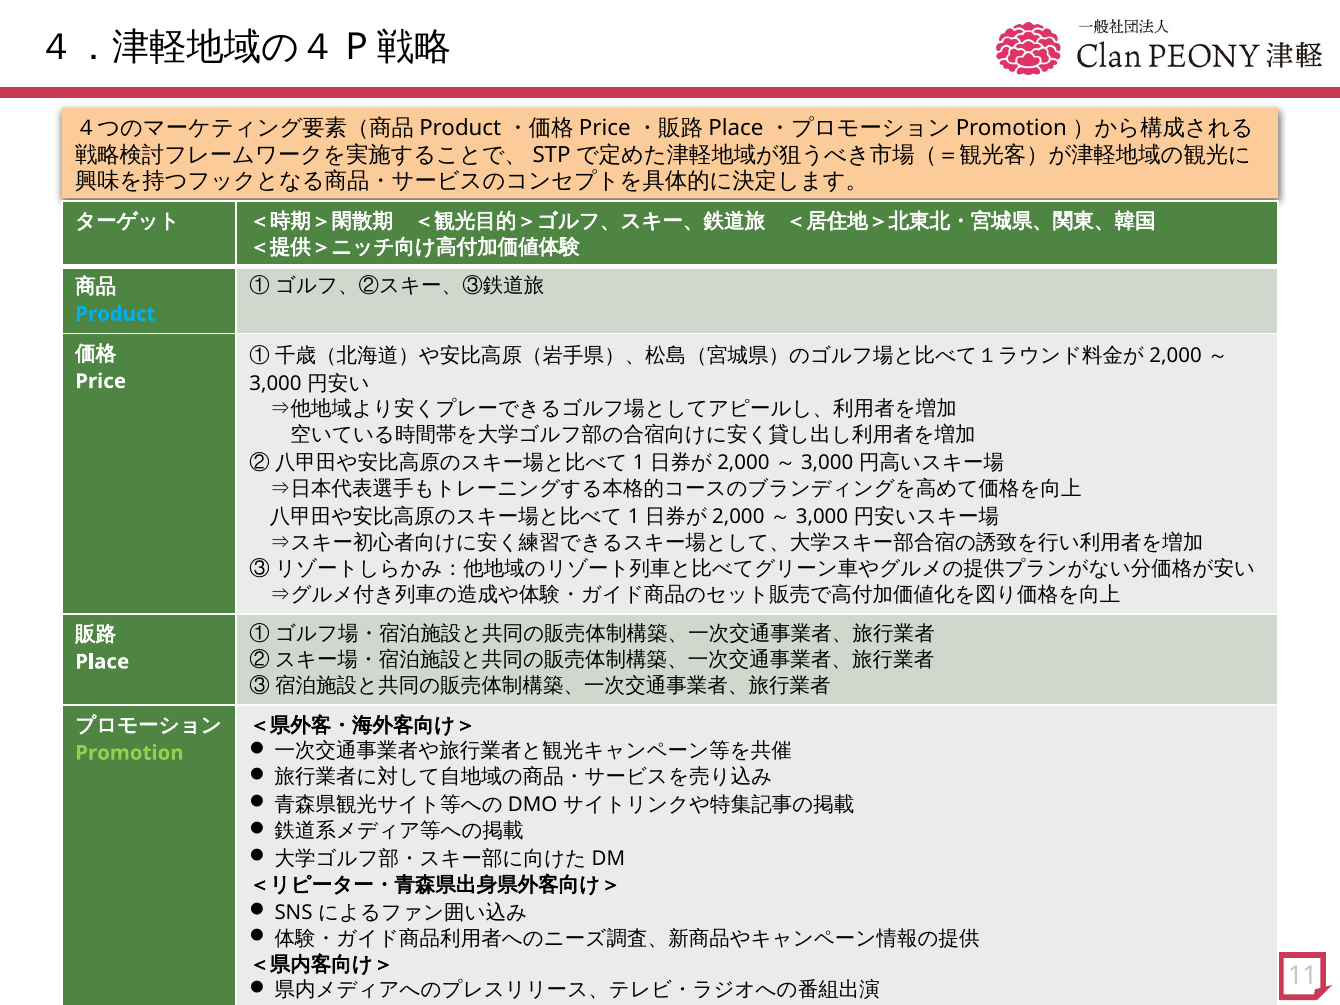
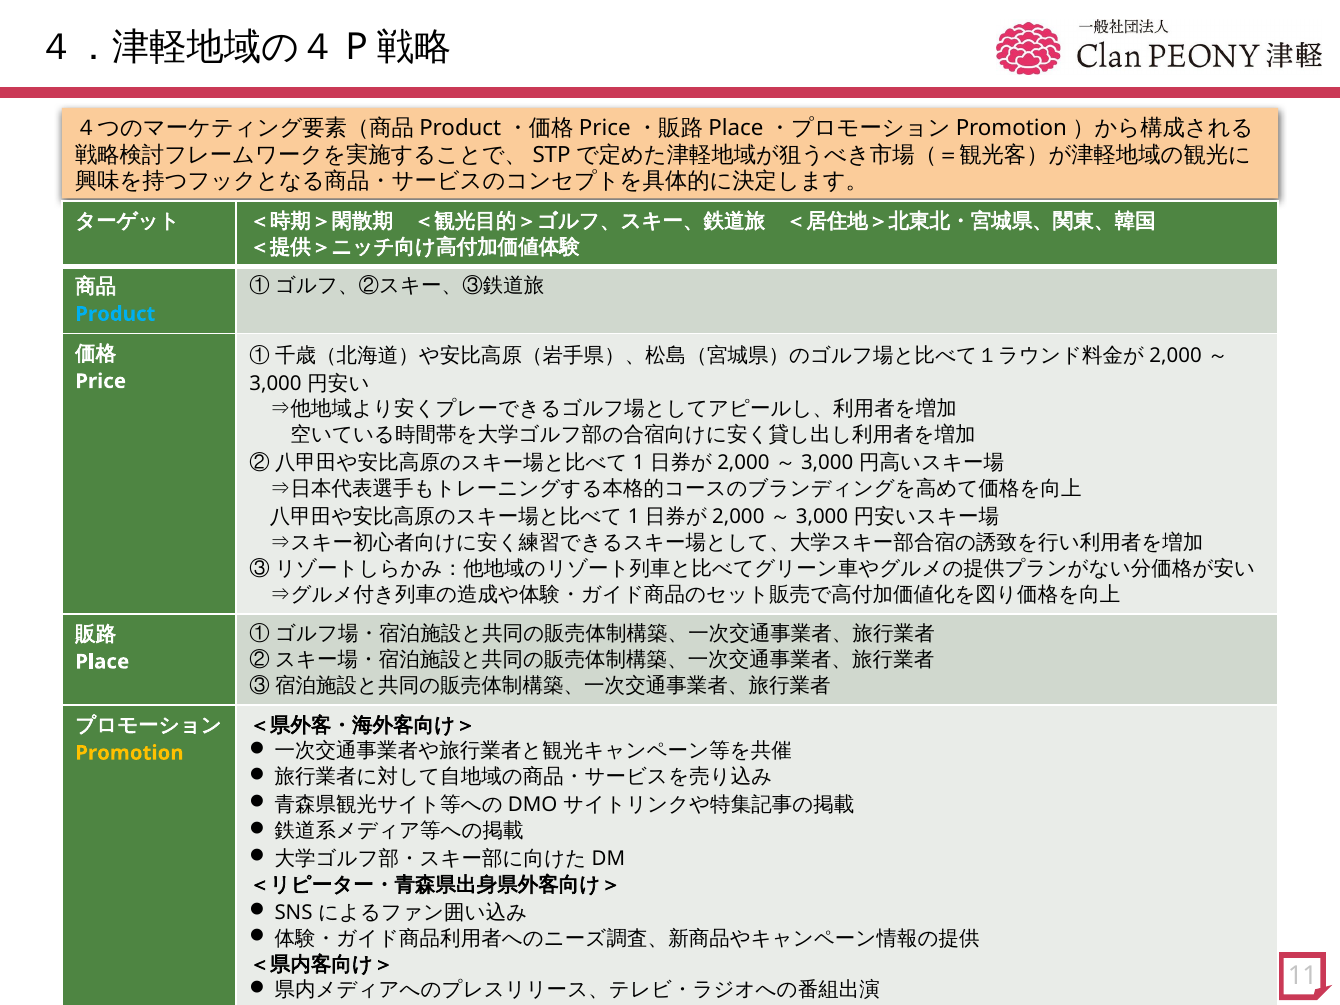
Promotion colour: light green -> yellow
